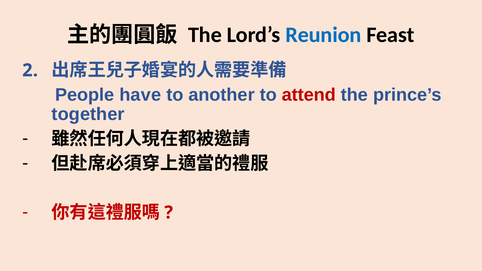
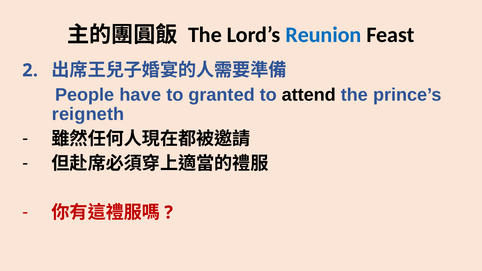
another: another -> granted
attend colour: red -> black
together: together -> reigneth
